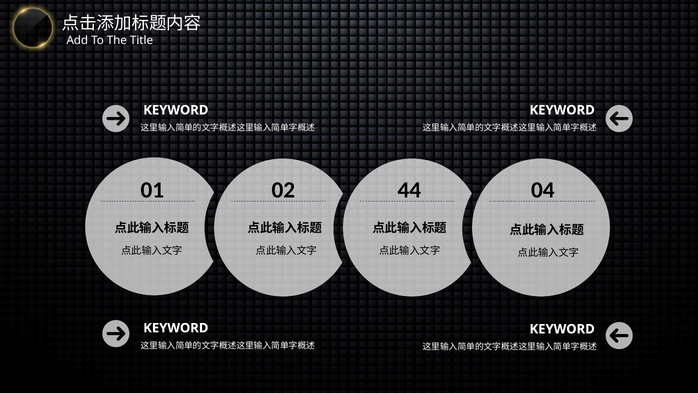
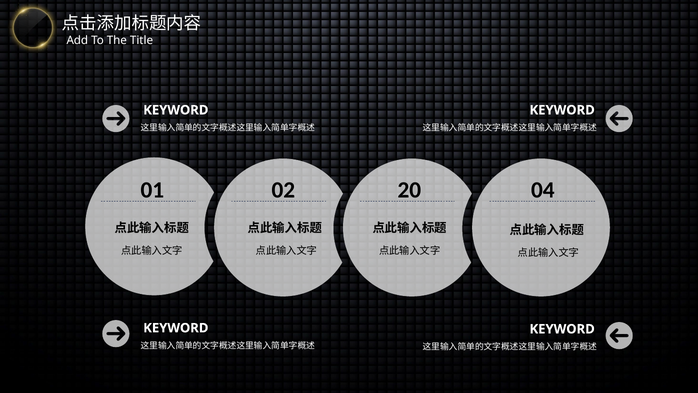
44: 44 -> 20
